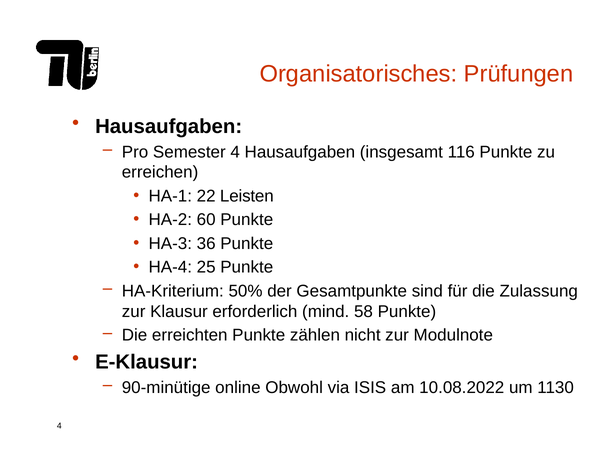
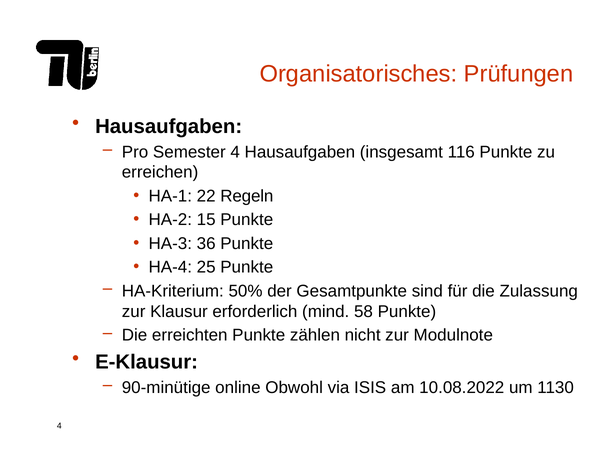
Leisten: Leisten -> Regeln
60: 60 -> 15
